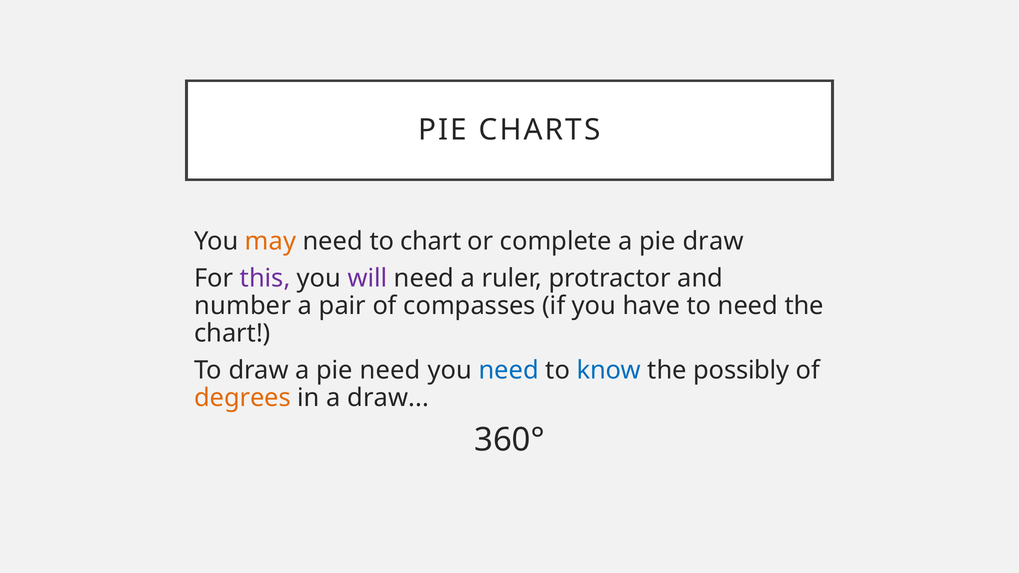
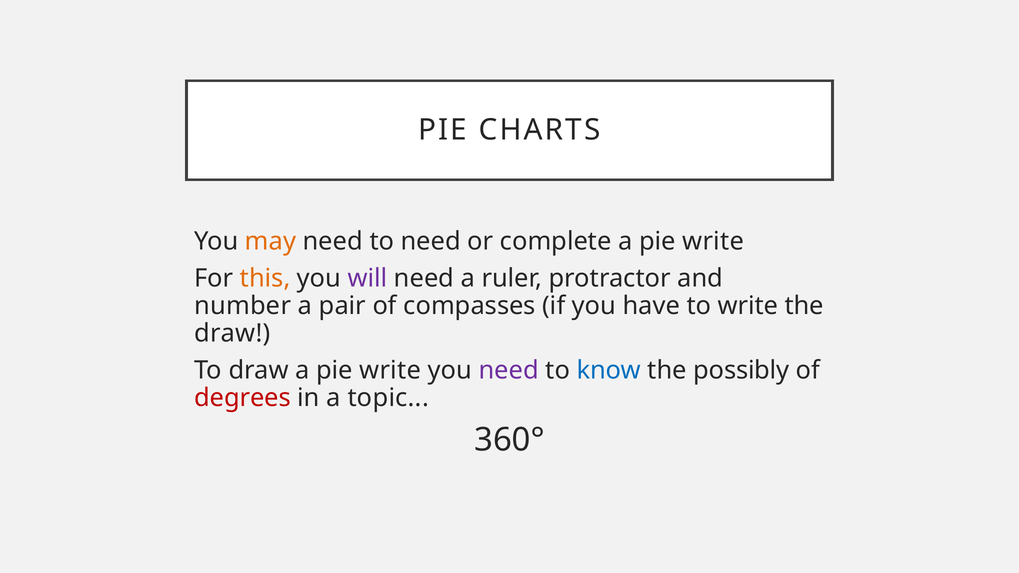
to chart: chart -> need
complete a pie draw: draw -> write
this colour: purple -> orange
to need: need -> write
chart at (232, 333): chart -> draw
draw a pie need: need -> write
need at (509, 370) colour: blue -> purple
degrees colour: orange -> red
a draw: draw -> topic
